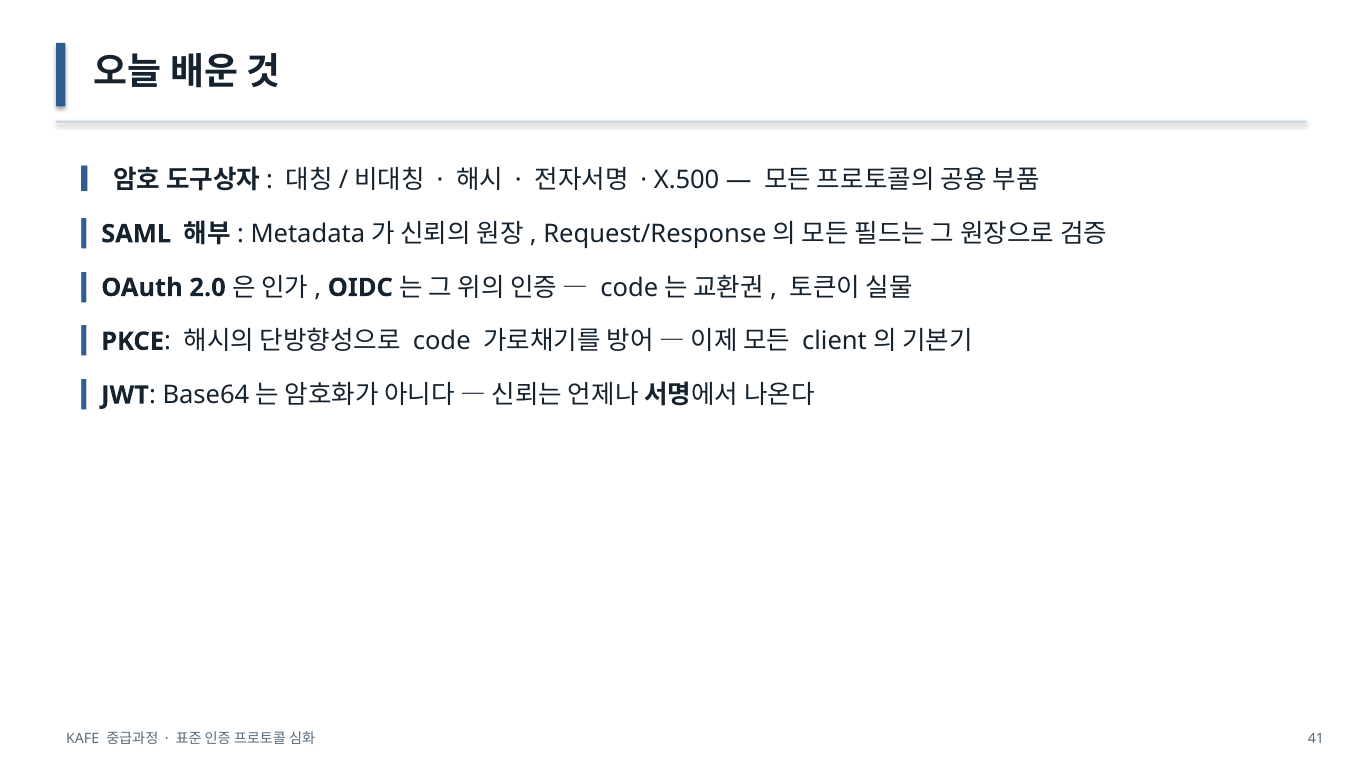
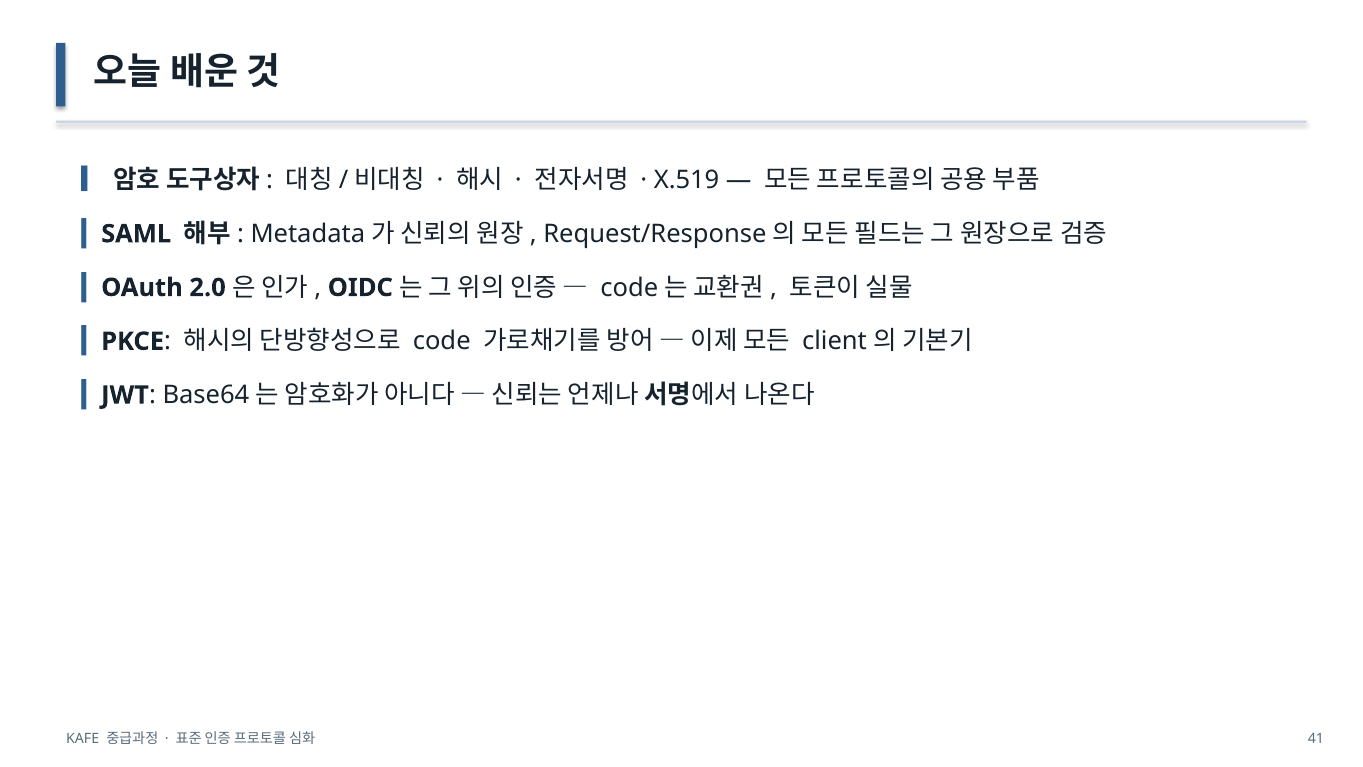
X.500: X.500 -> X.519
